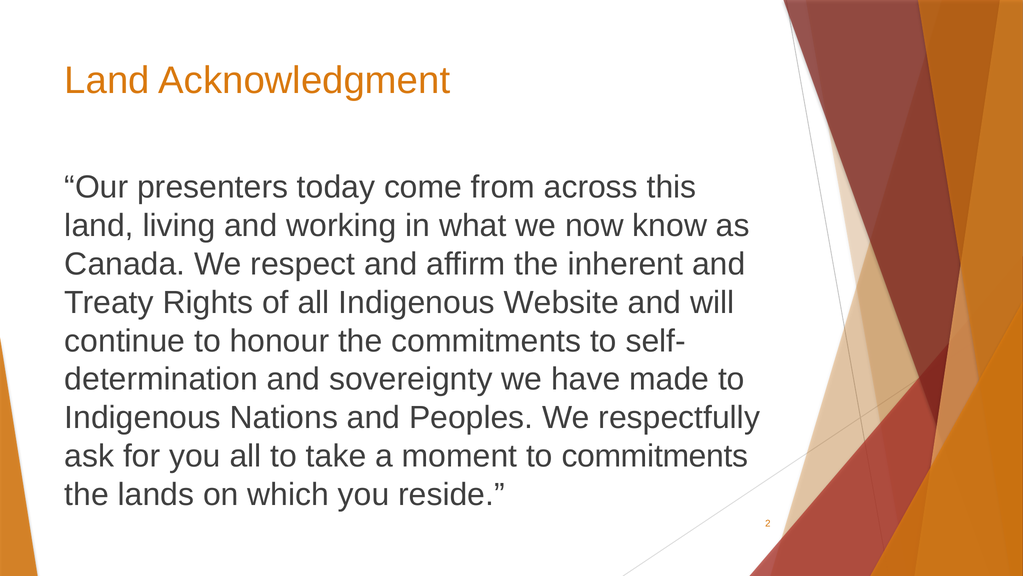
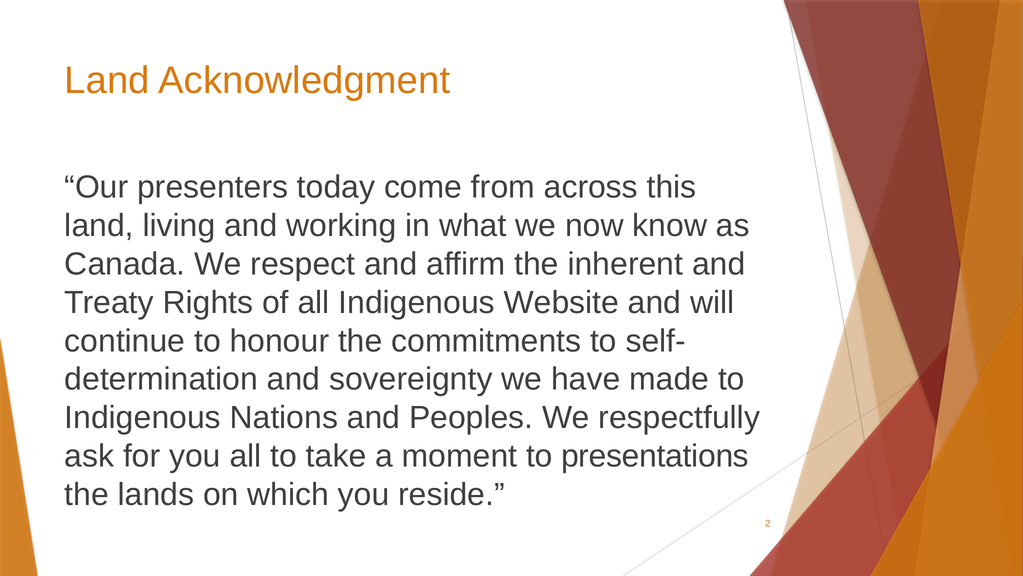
to commitments: commitments -> presentations
